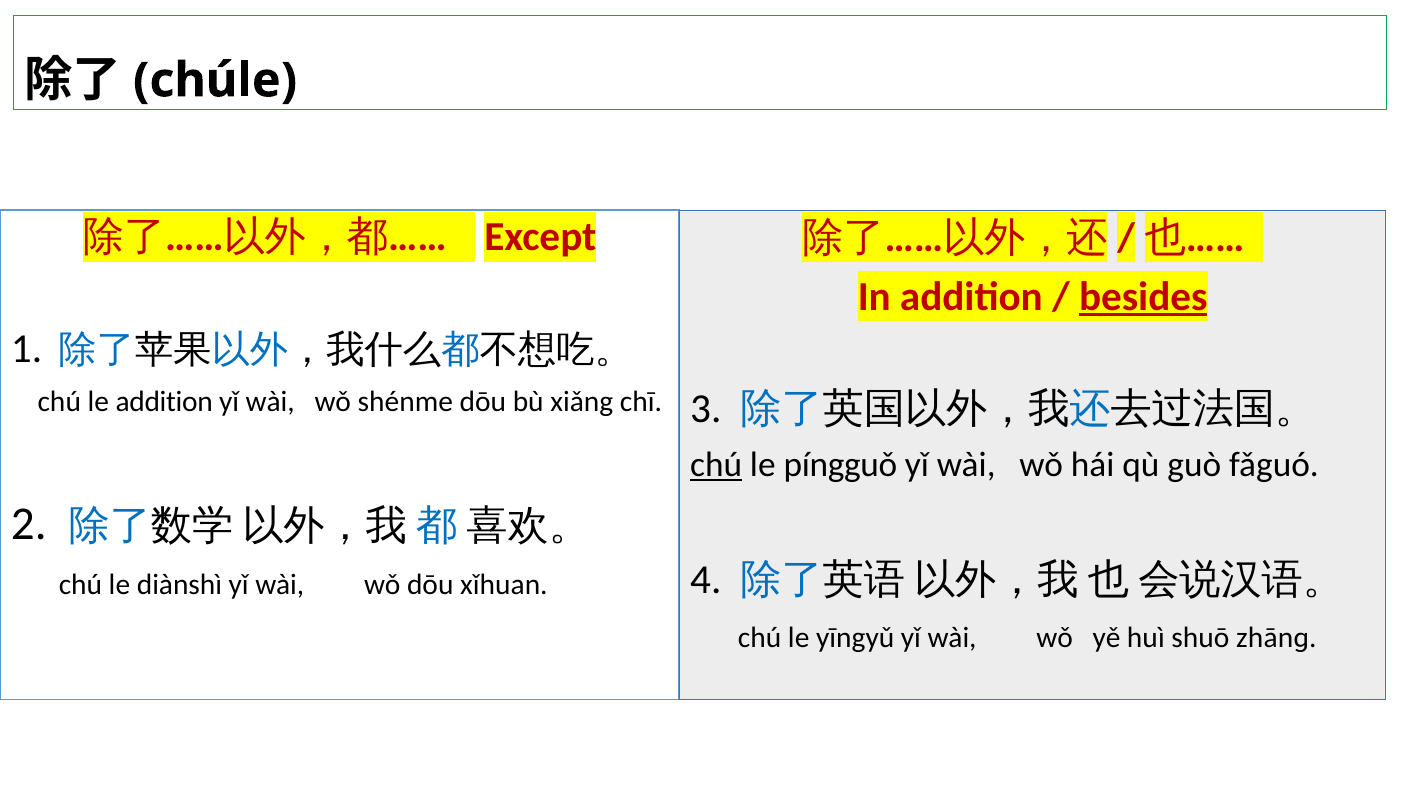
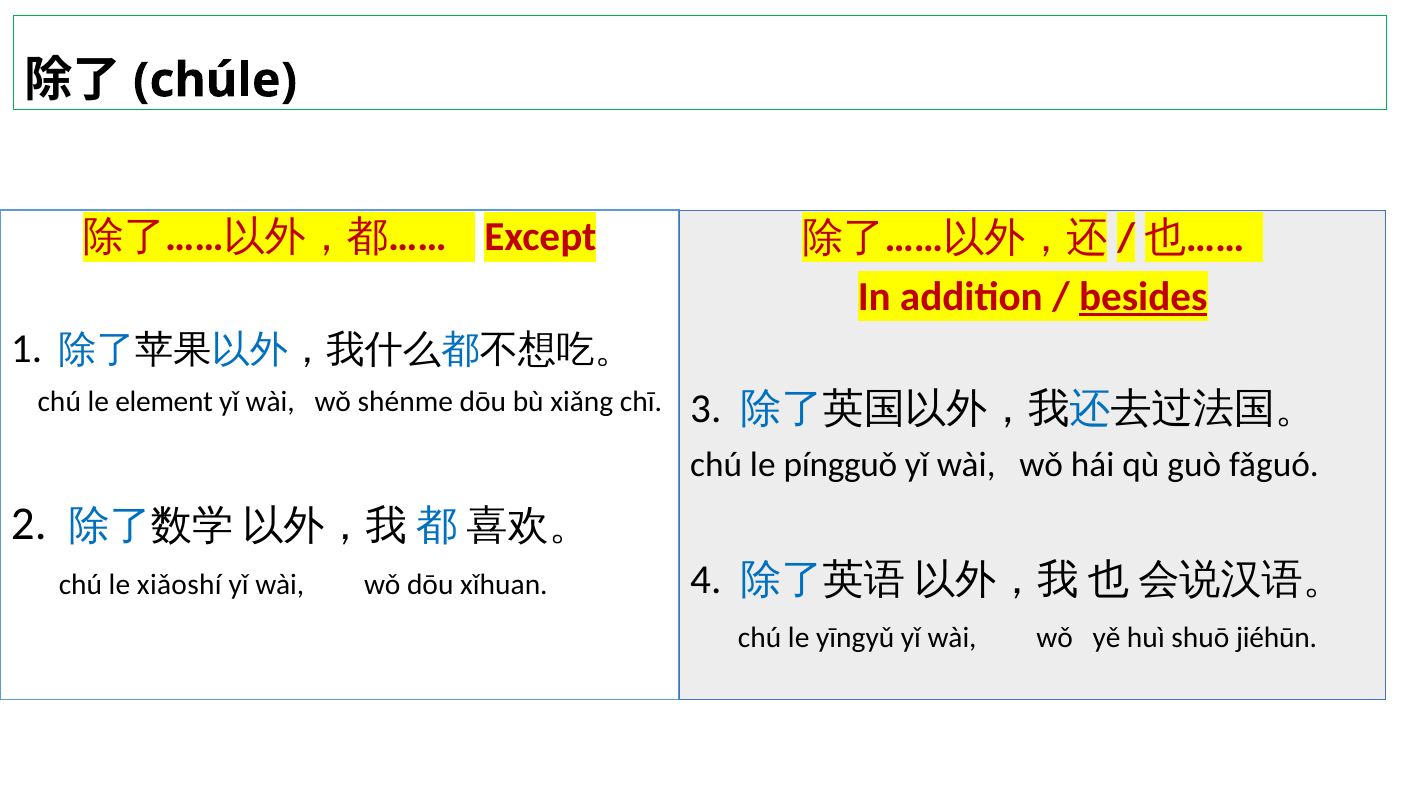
le addition: addition -> element
chú at (716, 465) underline: present -> none
diànshì: diànshì -> xiǎoshí
zhānɡ: zhānɡ -> jiéhūn
